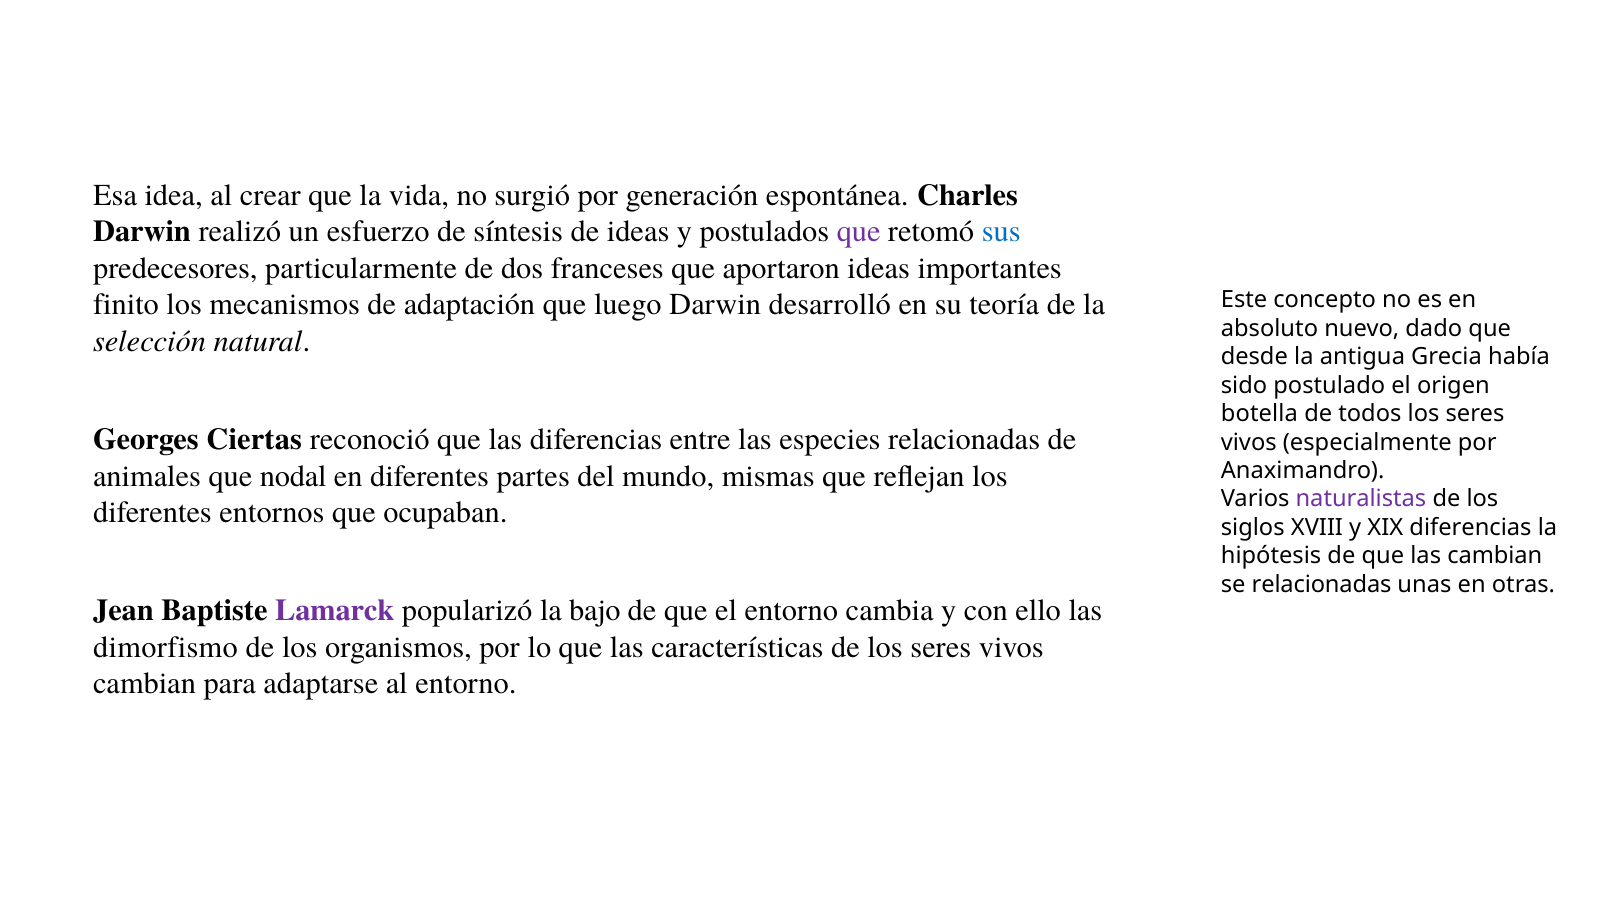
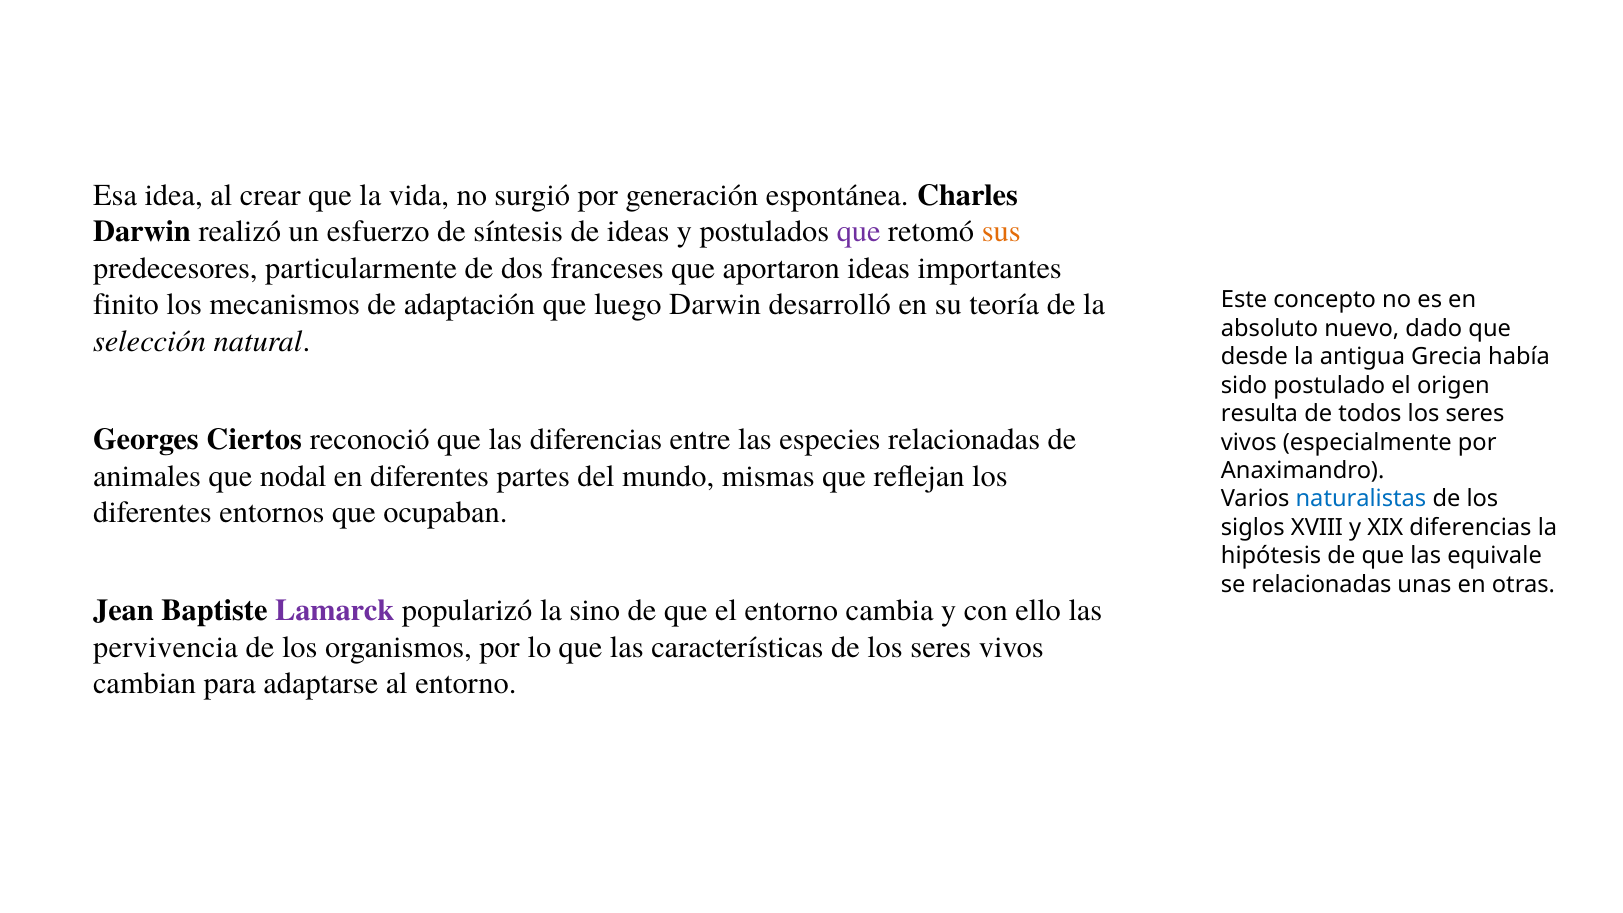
sus colour: blue -> orange
botella: botella -> resulta
Ciertas: Ciertas -> Ciertos
naturalistas colour: purple -> blue
las cambian: cambian -> equivale
bajo: bajo -> sino
dimorfismo: dimorfismo -> pervivencia
